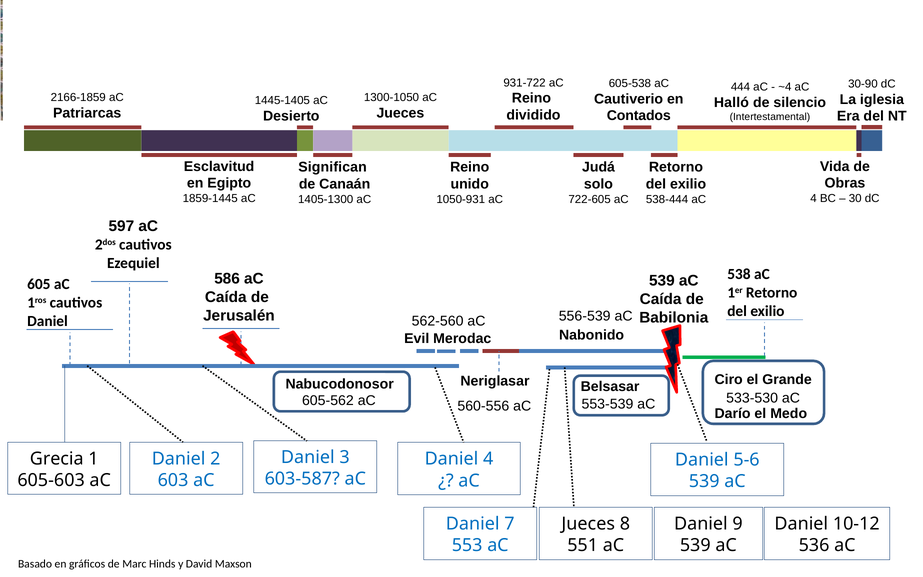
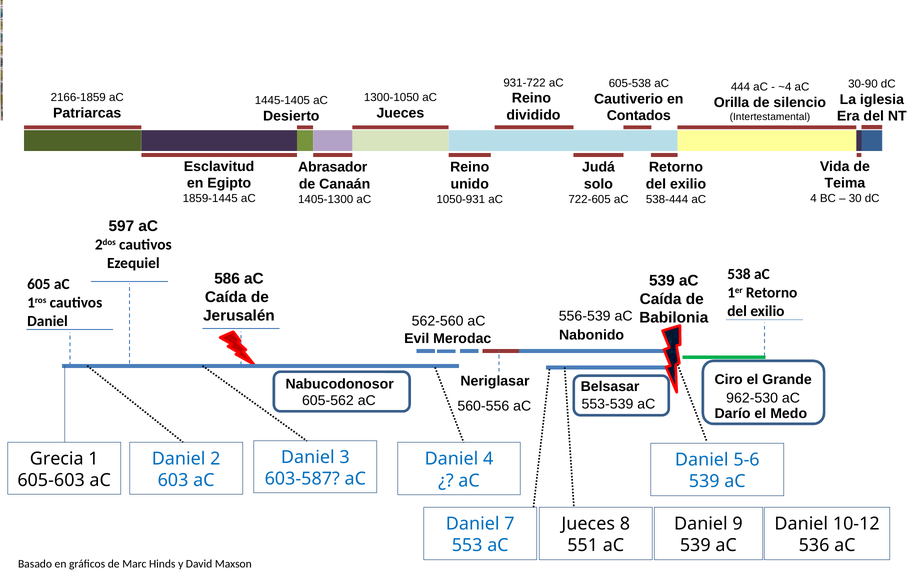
Halló: Halló -> Orilla
Significan: Significan -> Abrasador
Obras: Obras -> Teima
533-530: 533-530 -> 962-530
